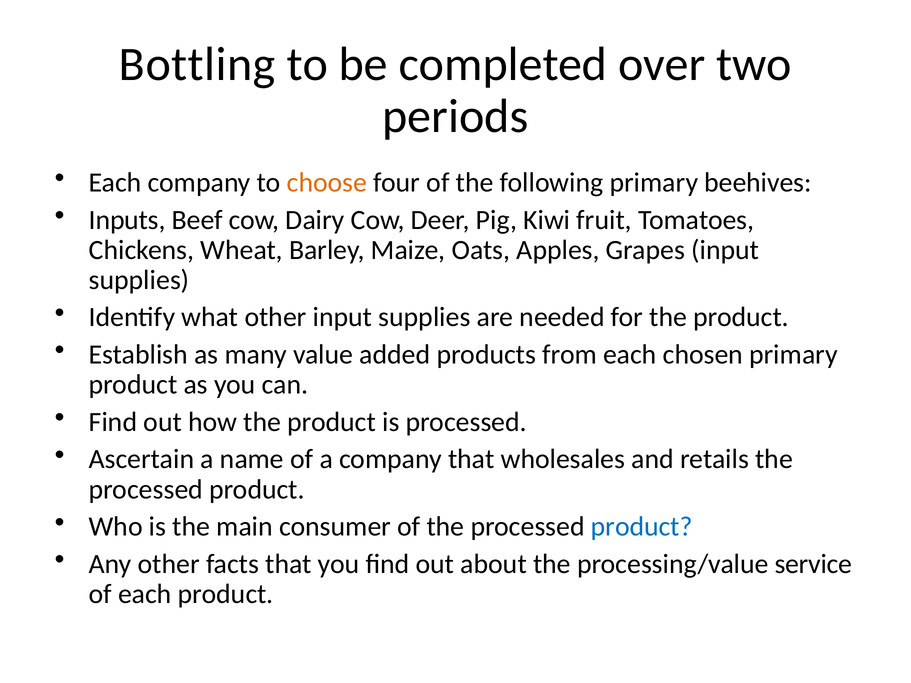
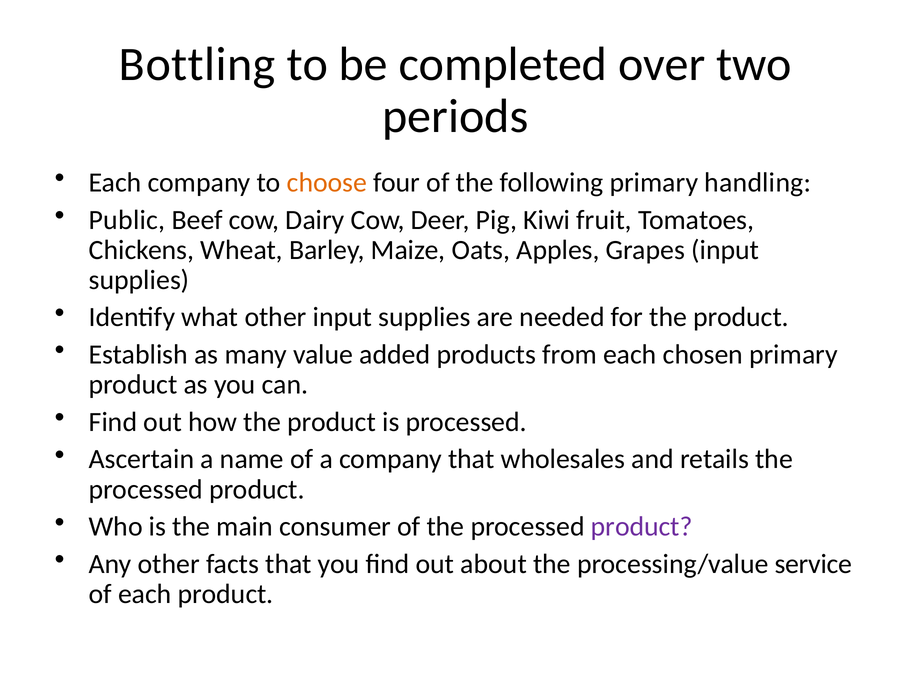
beehives: beehives -> handling
Inputs: Inputs -> Public
product at (642, 527) colour: blue -> purple
